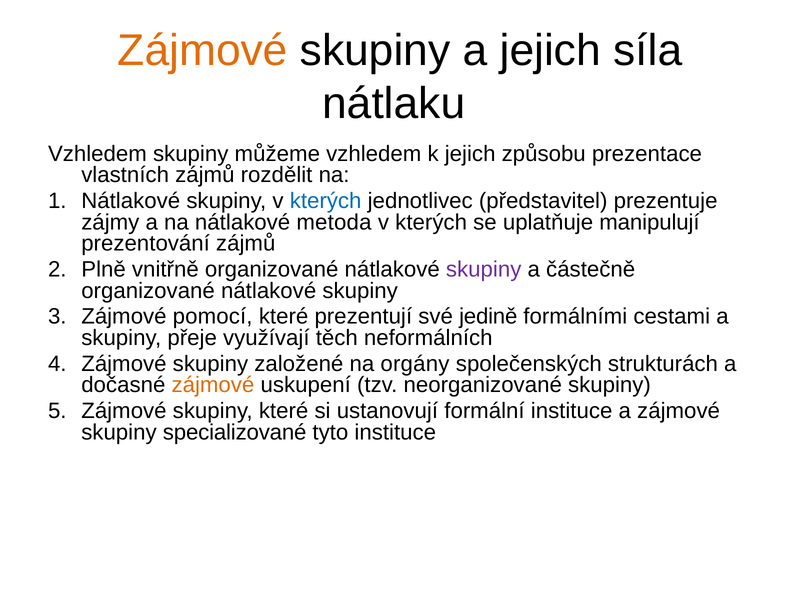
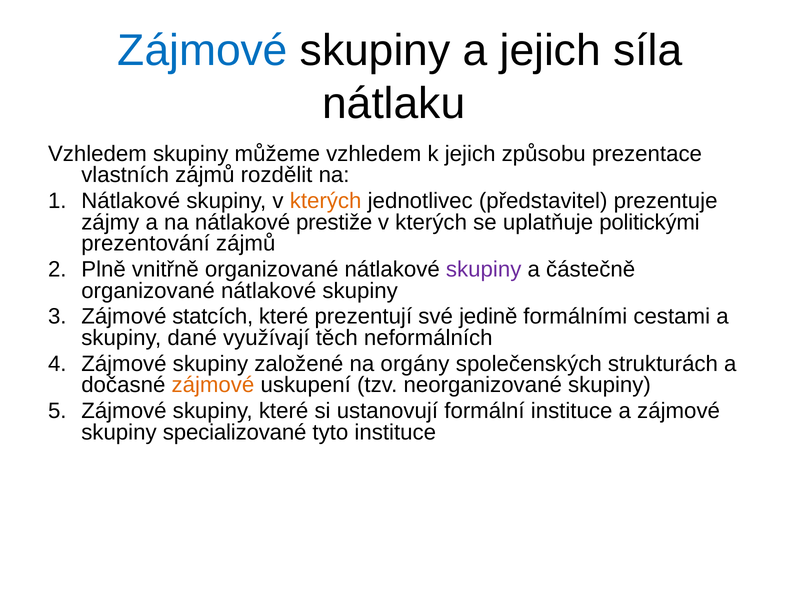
Zájmové at (203, 50) colour: orange -> blue
kterých at (326, 201) colour: blue -> orange
metoda: metoda -> prestiže
manipulují: manipulují -> politickými
pomocí: pomocí -> statcích
přeje: přeje -> dané
